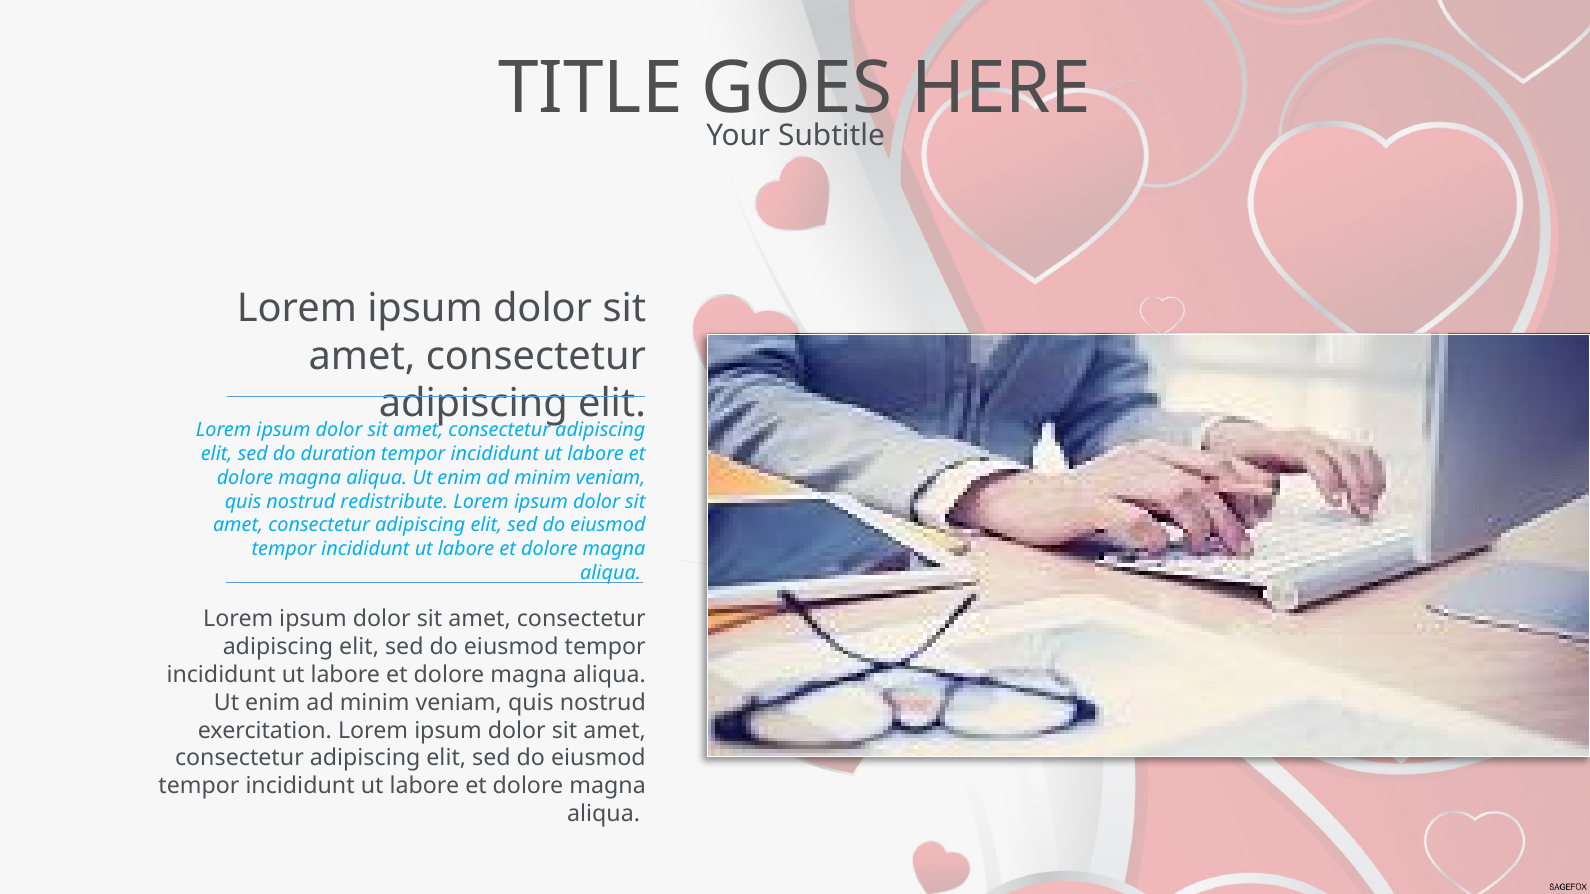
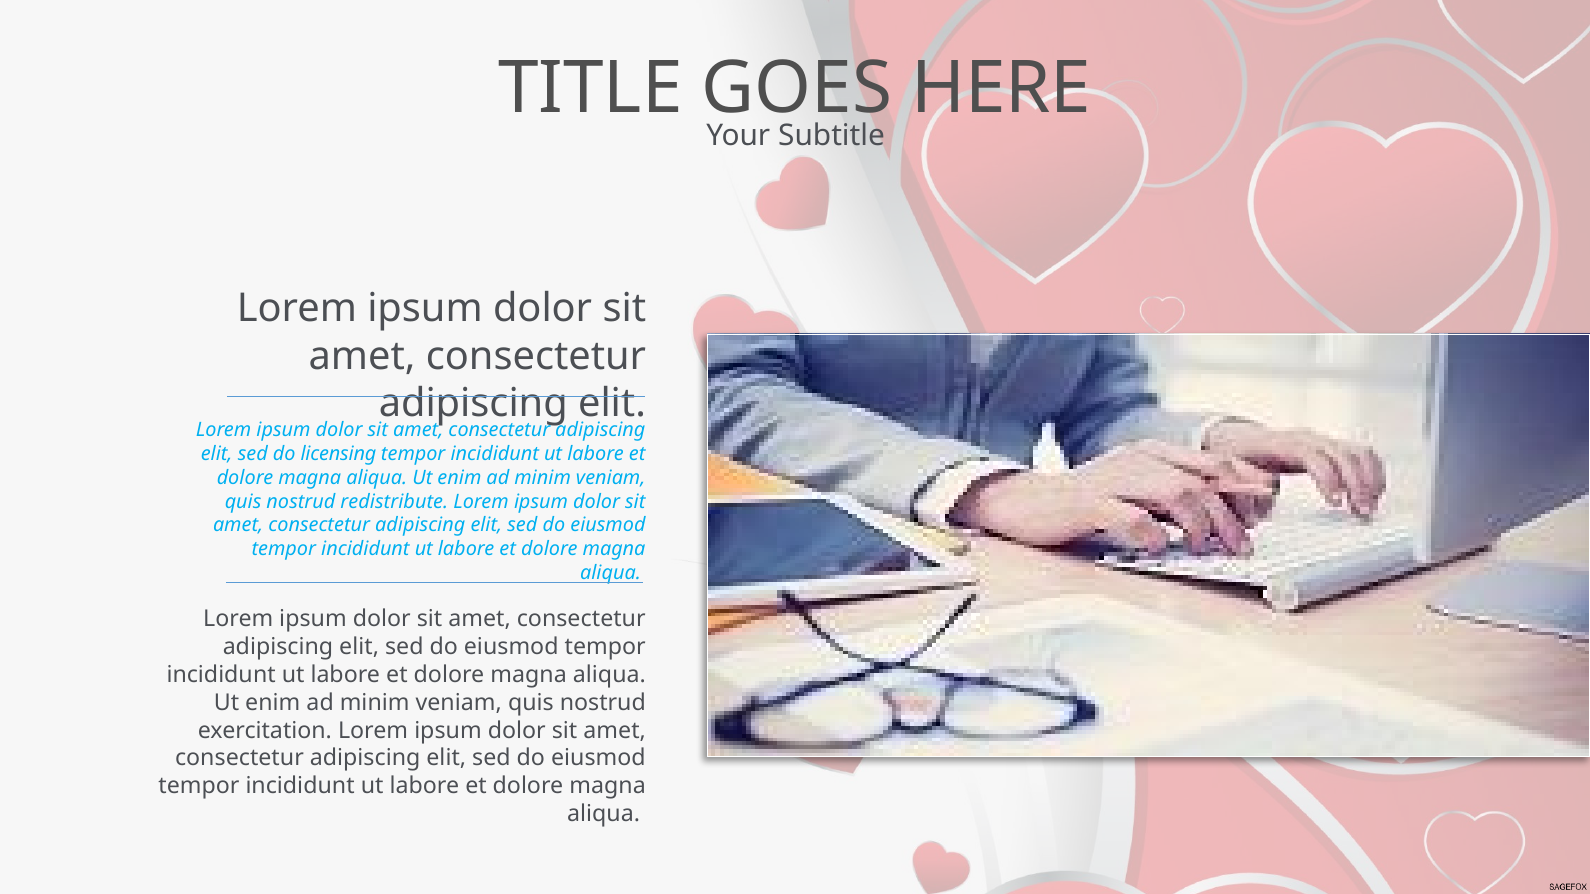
duration: duration -> licensing
